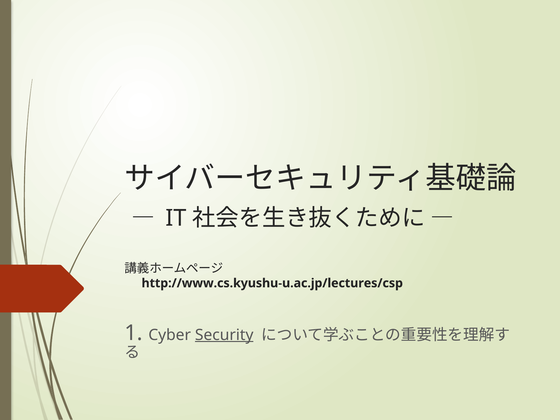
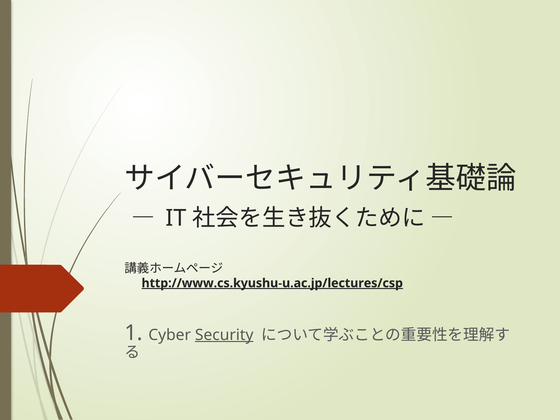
http://www.cs.kyushu-u.ac.jp/lectures/csp underline: none -> present
